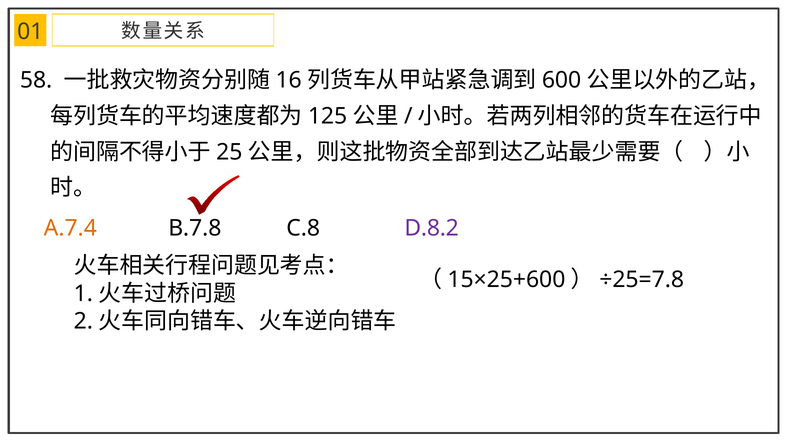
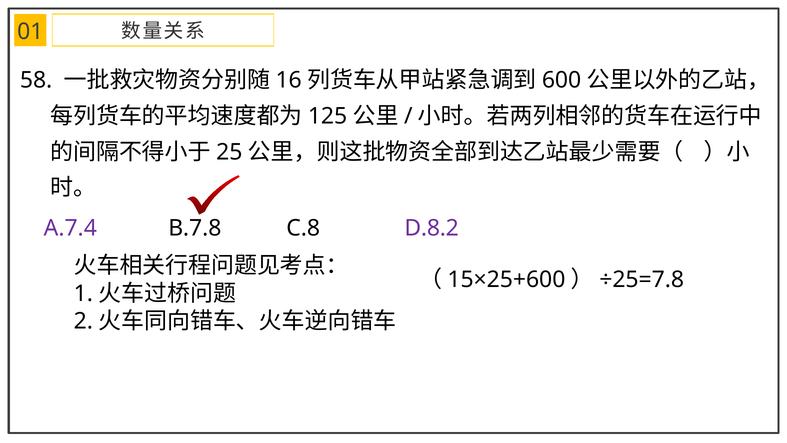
A.7.4 colour: orange -> purple
